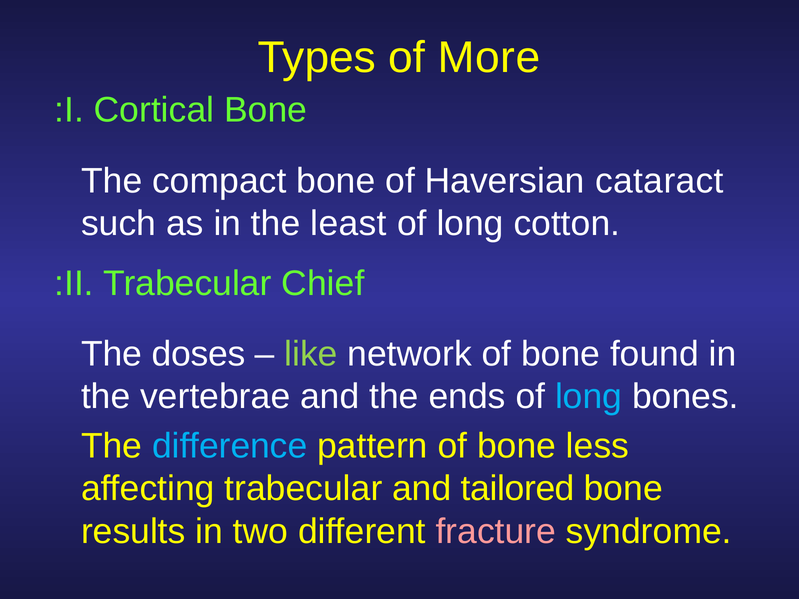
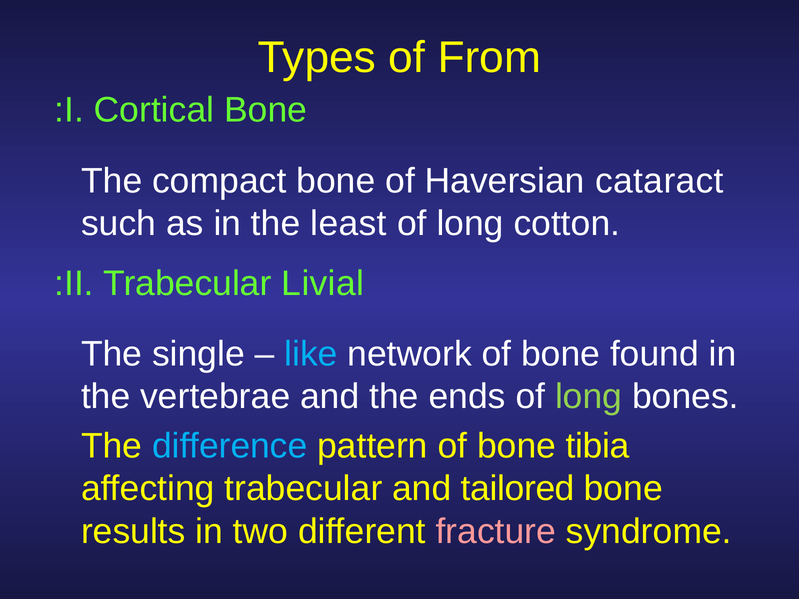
More: More -> From
Chief: Chief -> Livial
doses: doses -> single
like colour: light green -> light blue
long at (589, 397) colour: light blue -> light green
less: less -> tibia
